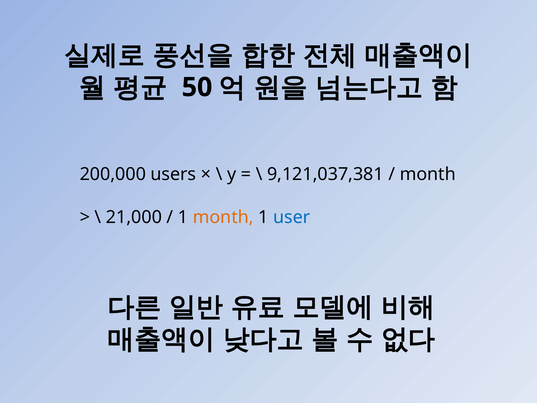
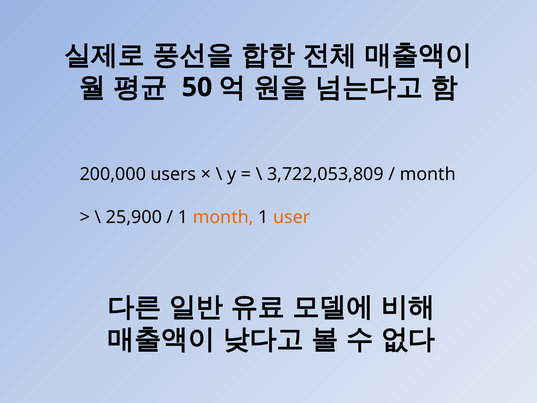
9,121,037,381: 9,121,037,381 -> 3,722,053,809
21,000: 21,000 -> 25,900
user colour: blue -> orange
